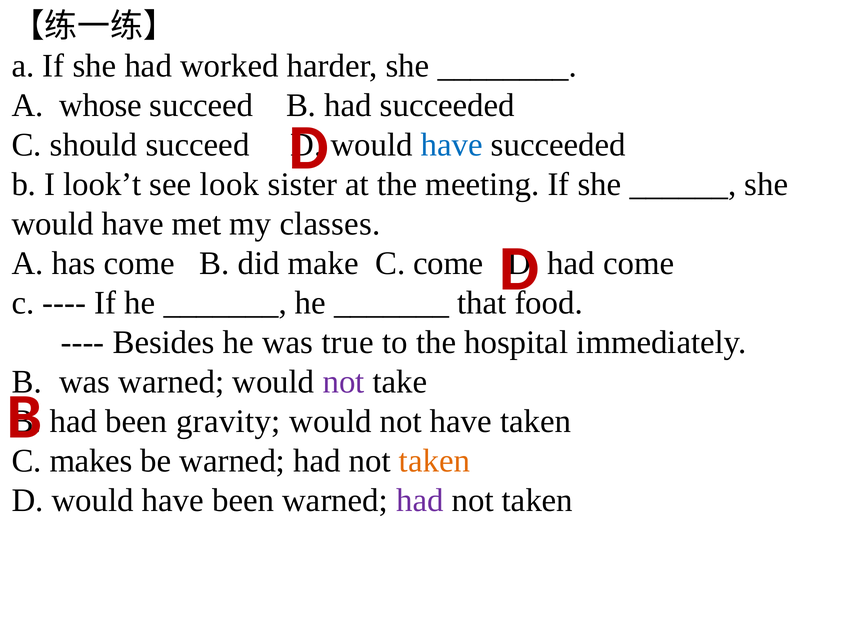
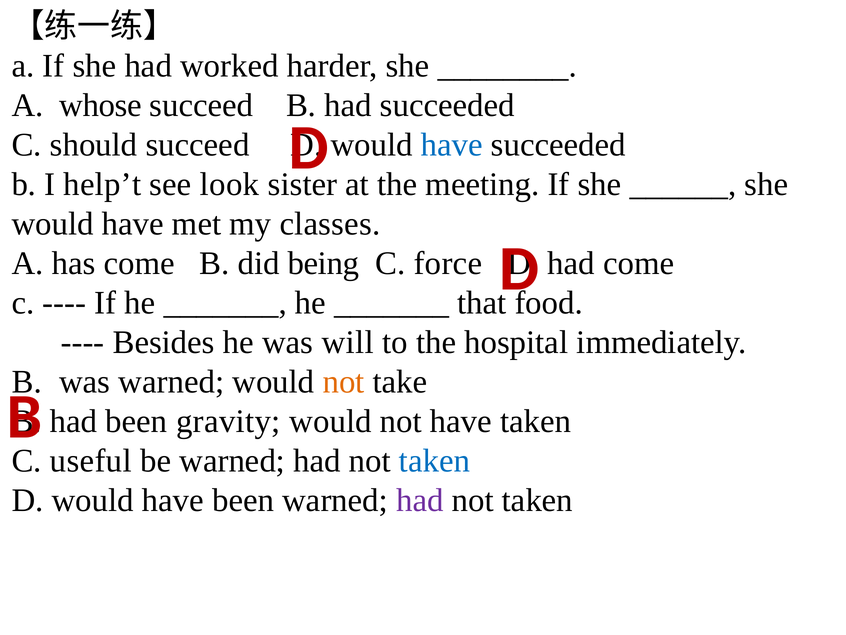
look’t: look’t -> help’t
make: make -> being
C come: come -> force
true: true -> will
not at (344, 382) colour: purple -> orange
makes: makes -> useful
taken at (434, 461) colour: orange -> blue
